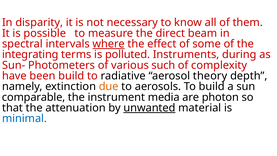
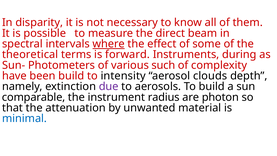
integrating: integrating -> theoretical
polluted: polluted -> forward
radiative: radiative -> intensity
theory: theory -> clouds
due colour: orange -> purple
media: media -> radius
unwanted underline: present -> none
